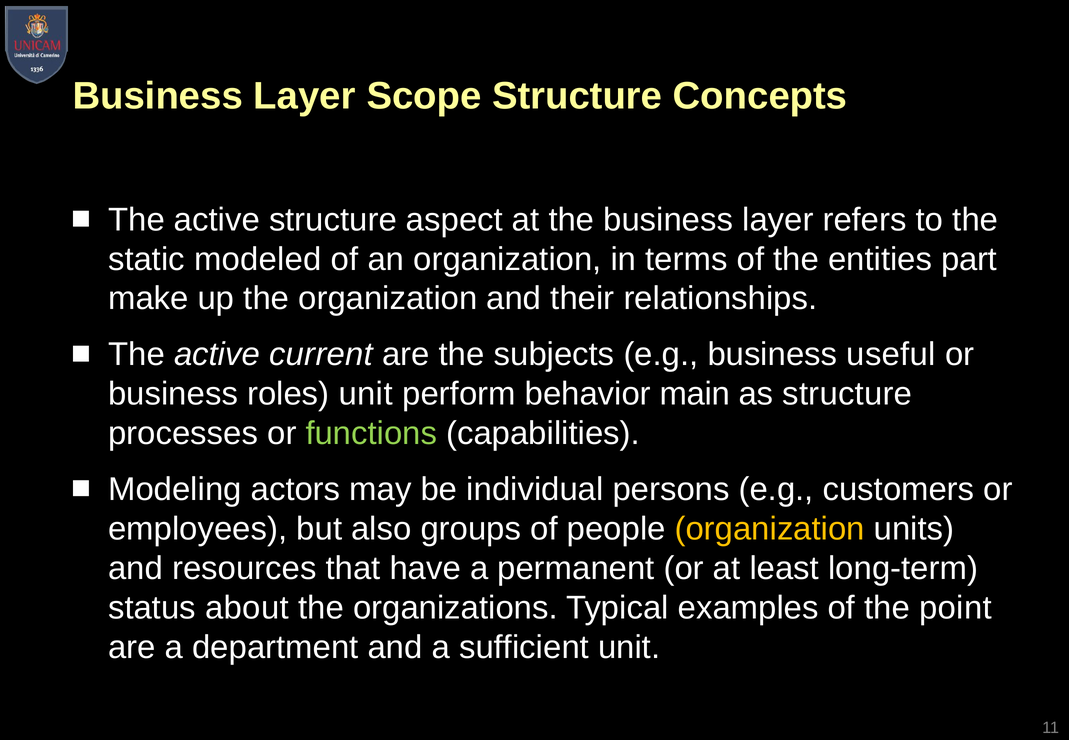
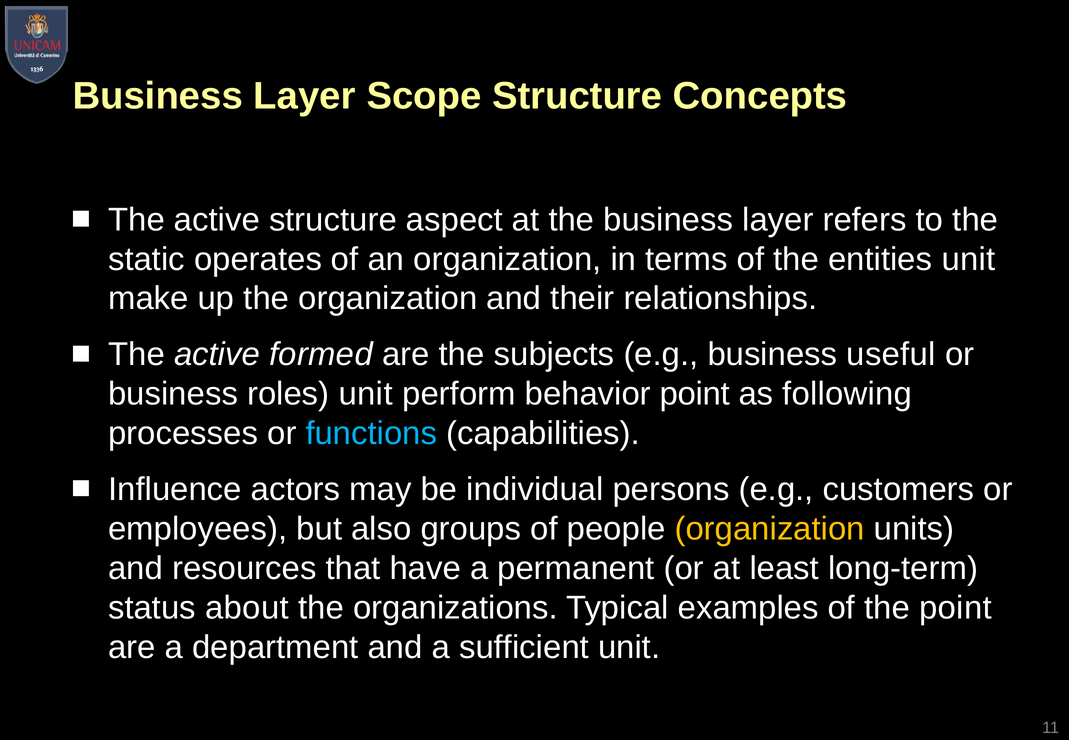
modeled: modeled -> operates
entities part: part -> unit
current: current -> formed
behavior main: main -> point
as structure: structure -> following
functions colour: light green -> light blue
Modeling: Modeling -> Influence
